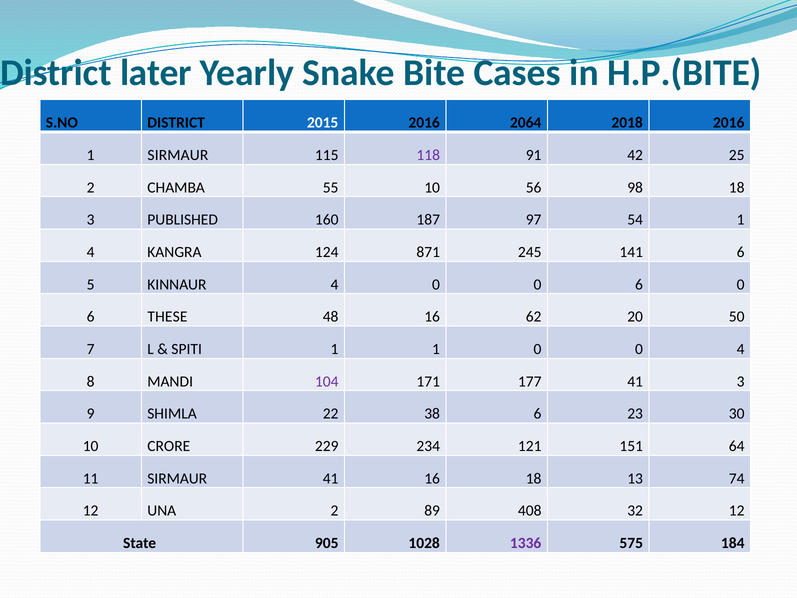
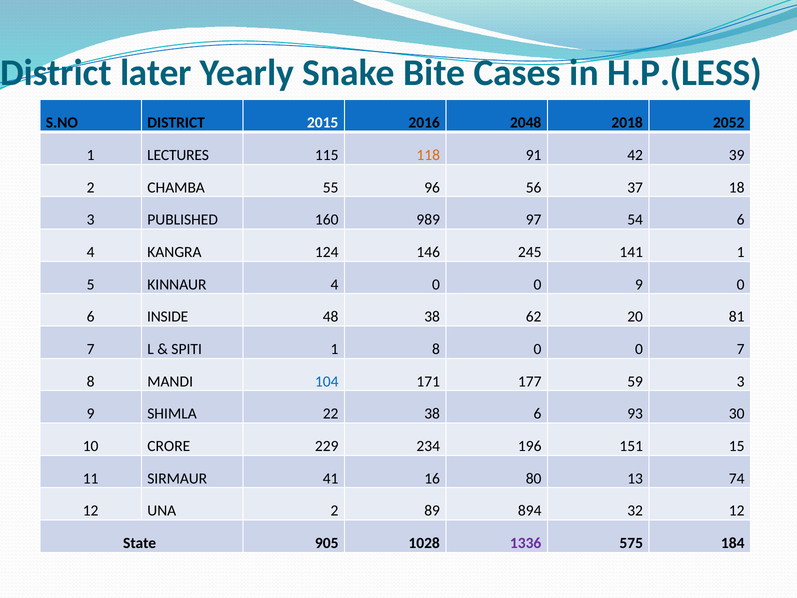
H.P.(BITE: H.P.(BITE -> H.P.(LESS
2064: 2064 -> 2048
2018 2016: 2016 -> 2052
1 SIRMAUR: SIRMAUR -> LECTURES
118 colour: purple -> orange
25: 25 -> 39
55 10: 10 -> 96
98: 98 -> 37
187: 187 -> 989
54 1: 1 -> 6
871: 871 -> 146
141 6: 6 -> 1
0 0 6: 6 -> 9
THESE: THESE -> INSIDE
48 16: 16 -> 38
50: 50 -> 81
1 1: 1 -> 8
0 4: 4 -> 7
104 colour: purple -> blue
177 41: 41 -> 59
23: 23 -> 93
121: 121 -> 196
64: 64 -> 15
16 18: 18 -> 80
408: 408 -> 894
